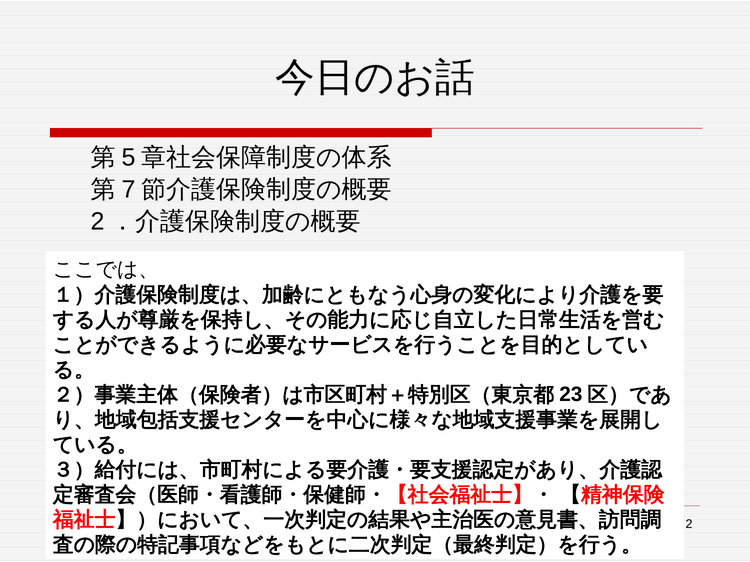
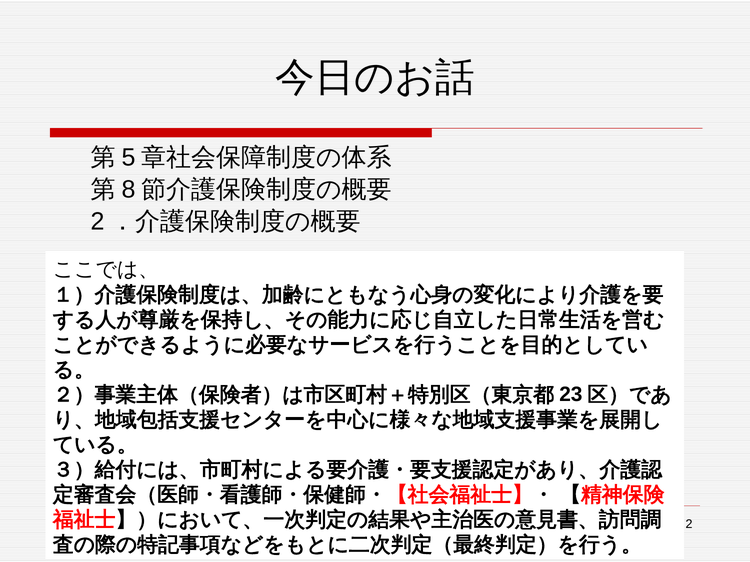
7: 7 -> 8
